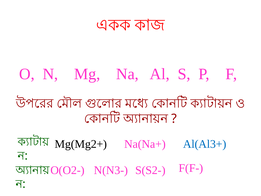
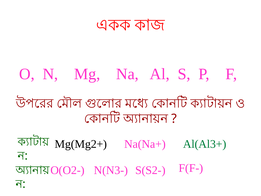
Al(Al3+ colour: blue -> green
